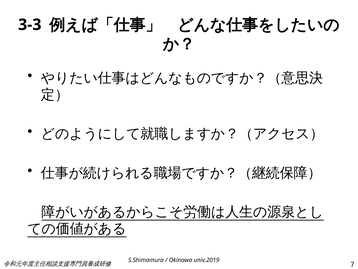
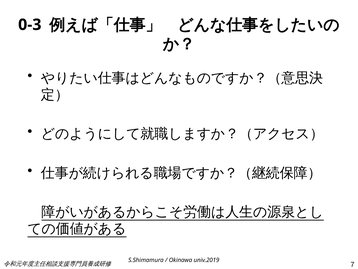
3-3: 3-3 -> 0-3
